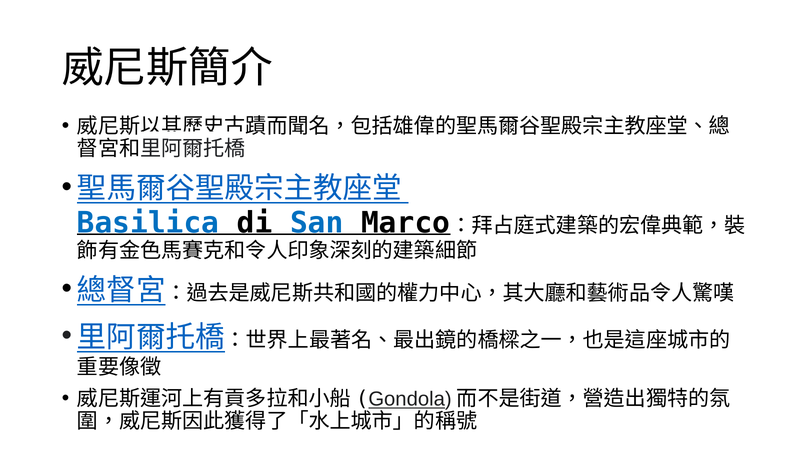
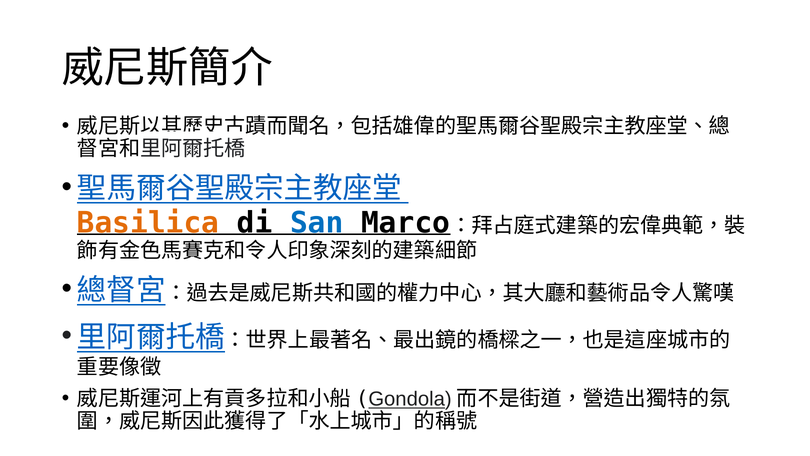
Basilica colour: blue -> orange
